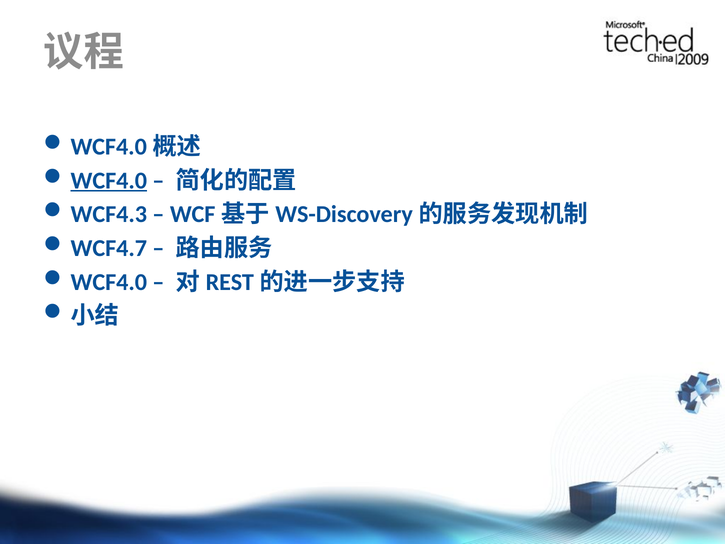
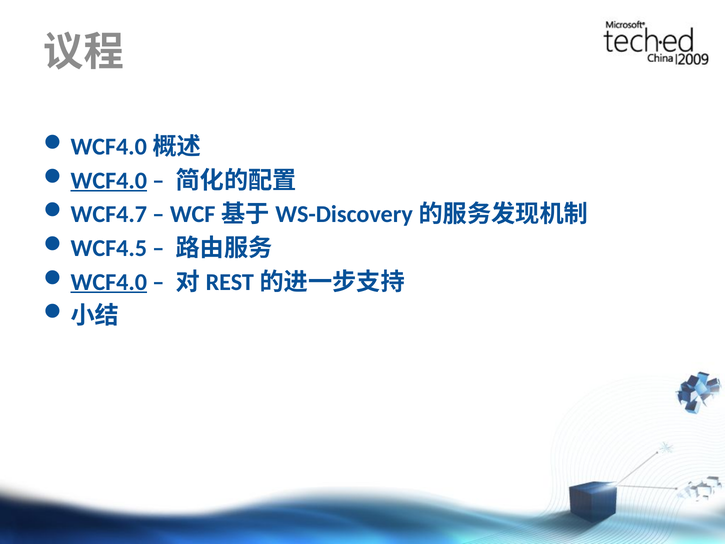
WCF4.3: WCF4.3 -> WCF4.7
WCF4.7: WCF4.7 -> WCF4.5
WCF4.0 at (109, 282) underline: none -> present
